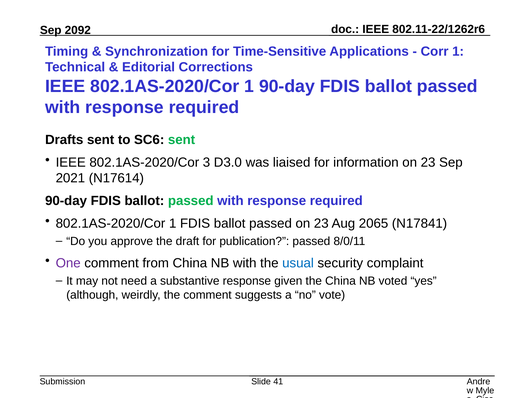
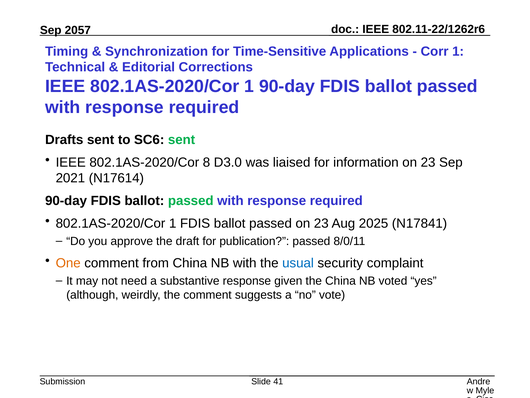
2092: 2092 -> 2057
3: 3 -> 8
2065: 2065 -> 2025
One colour: purple -> orange
